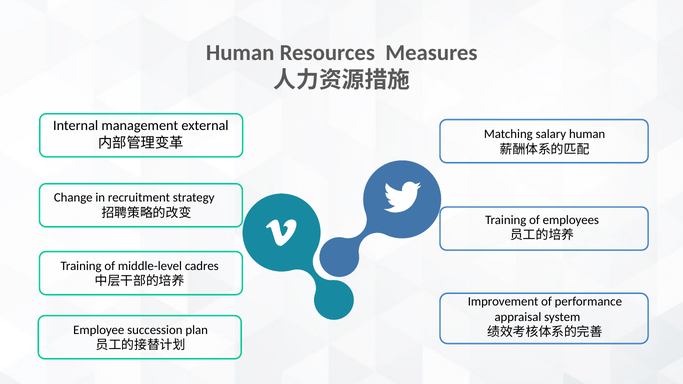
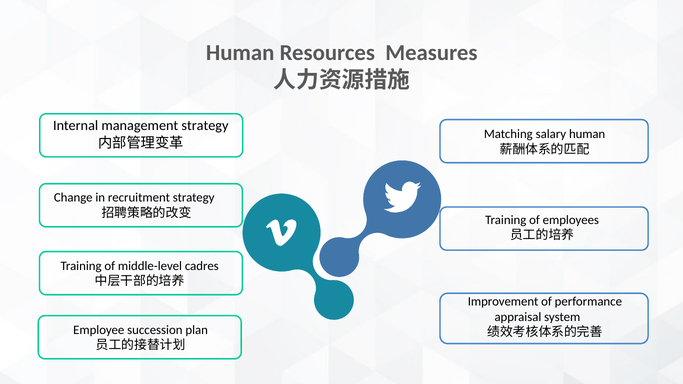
management external: external -> strategy
